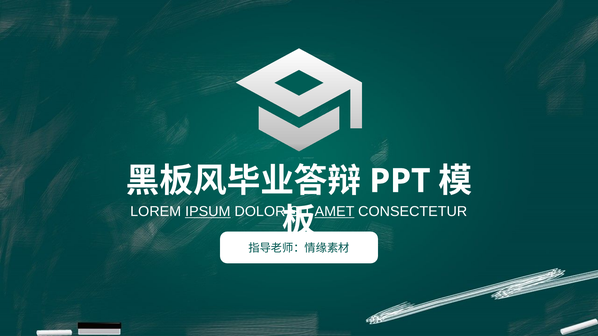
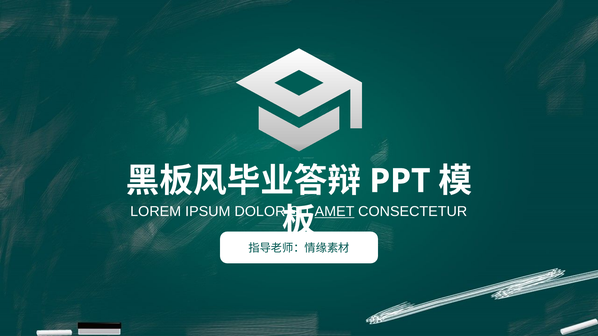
IPSUM underline: present -> none
